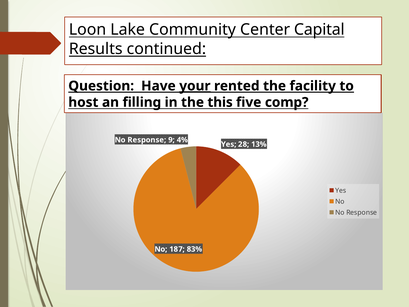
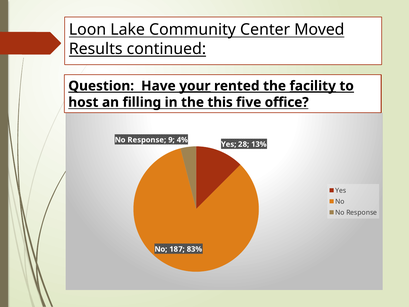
Capital: Capital -> Moved
facility underline: none -> present
comp: comp -> office
